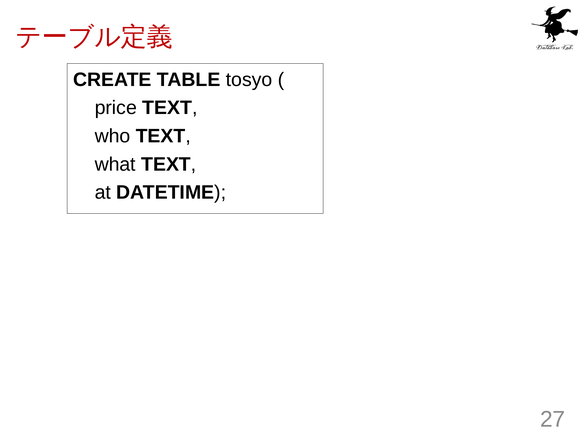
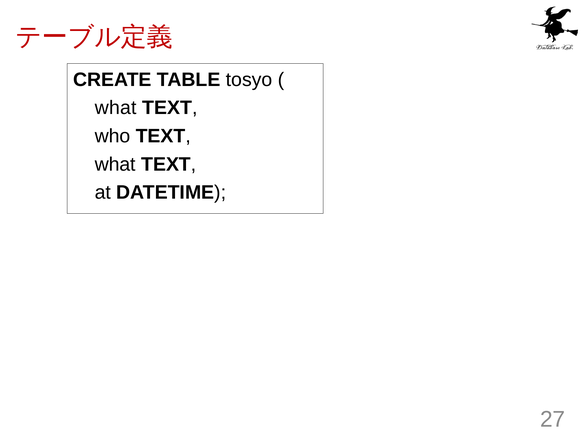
price at (116, 108): price -> what
